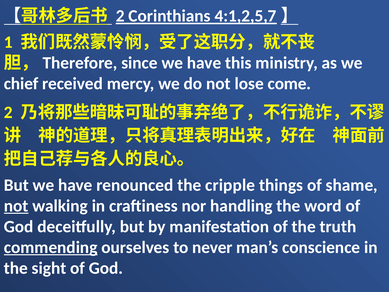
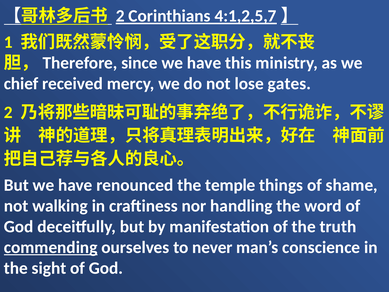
come: come -> gates
cripple: cripple -> temple
not at (16, 206) underline: present -> none
